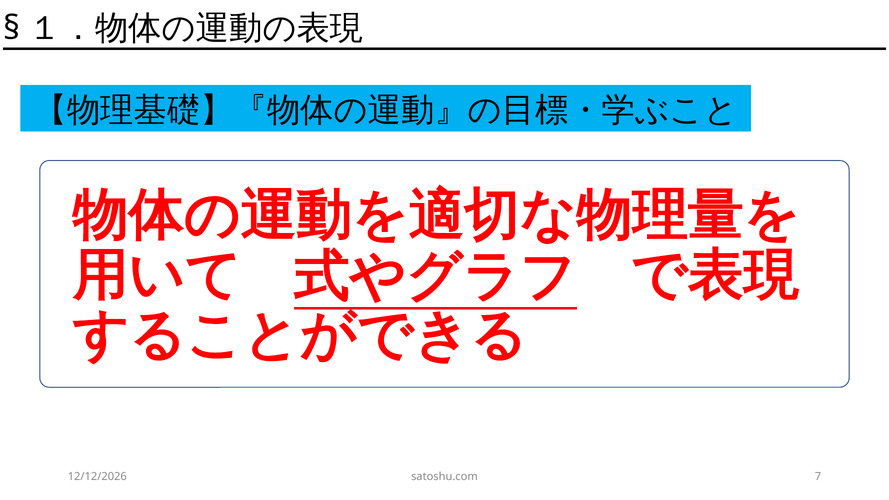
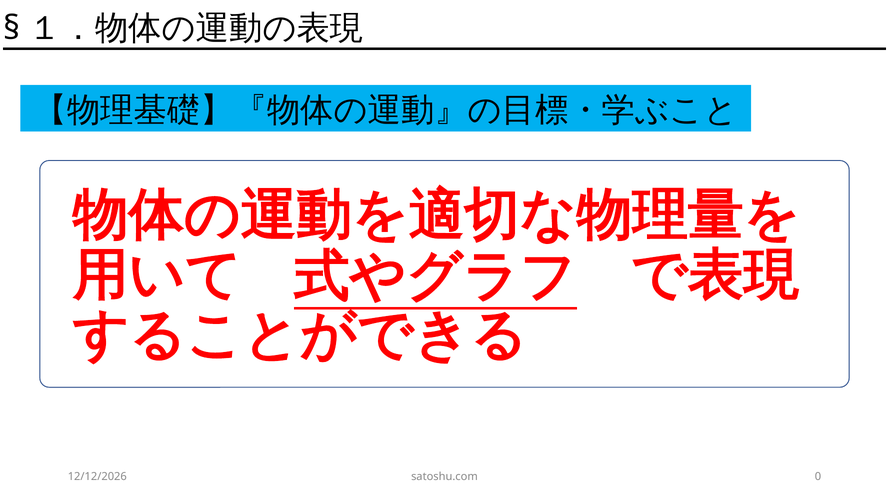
7: 7 -> 0
